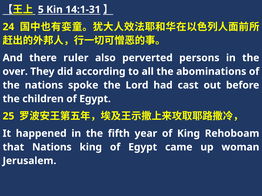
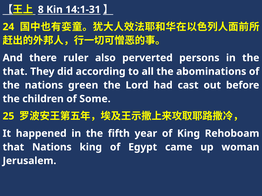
5: 5 -> 8
over at (15, 72): over -> that
spoke: spoke -> green
children of Egypt: Egypt -> Some
